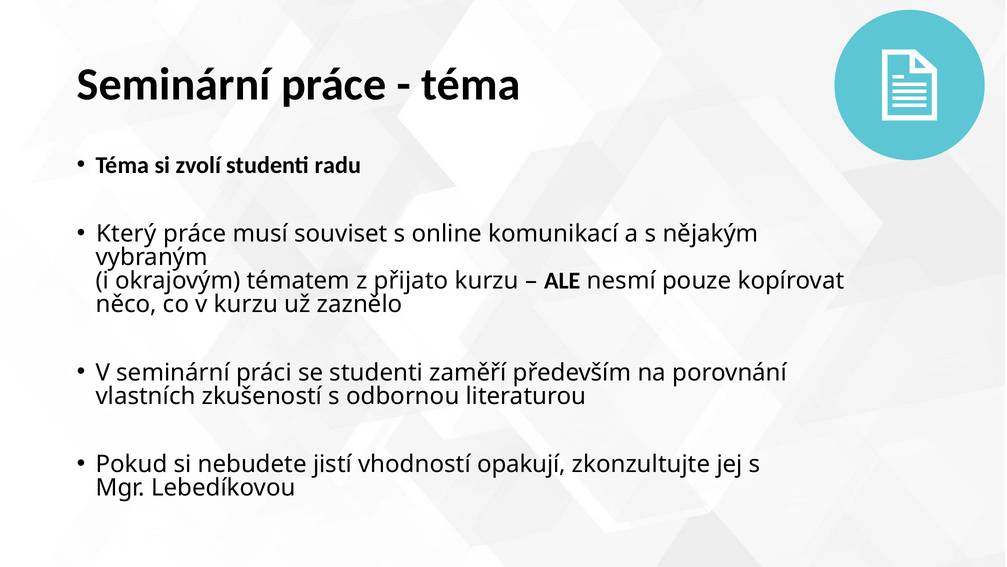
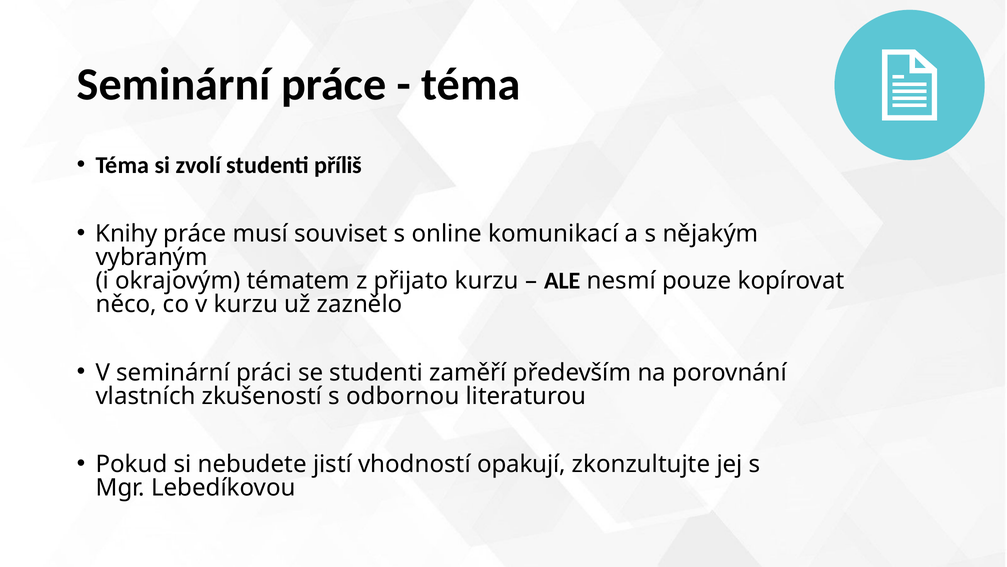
radu: radu -> příliš
Který: Který -> Knihy
